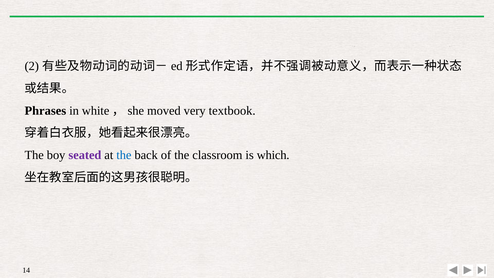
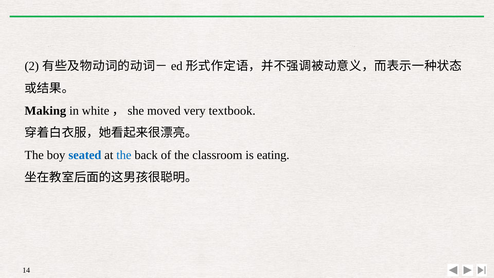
Phrases: Phrases -> Making
seated colour: purple -> blue
which: which -> eating
